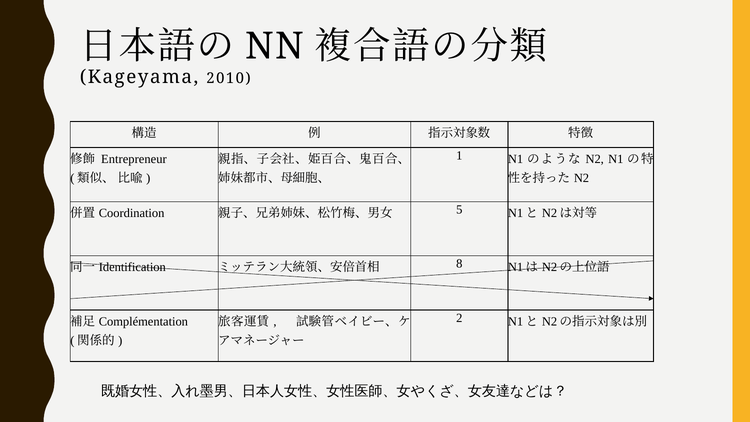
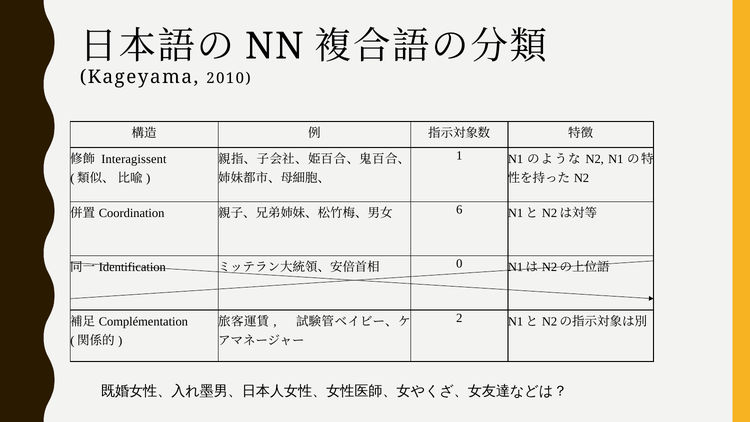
Entrepreneur: Entrepreneur -> Interagissent
5: 5 -> 6
8: 8 -> 0
